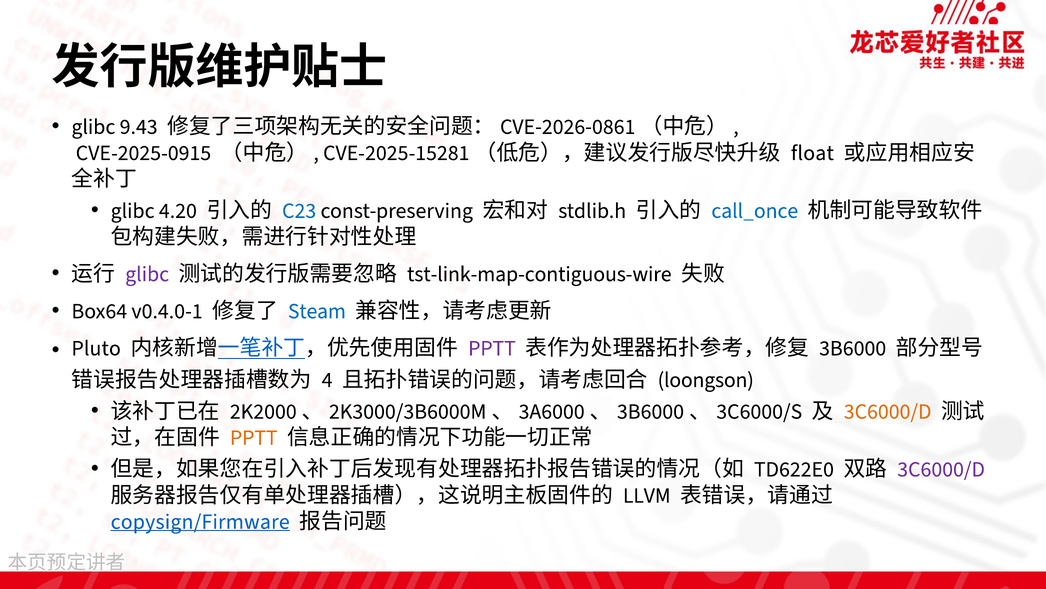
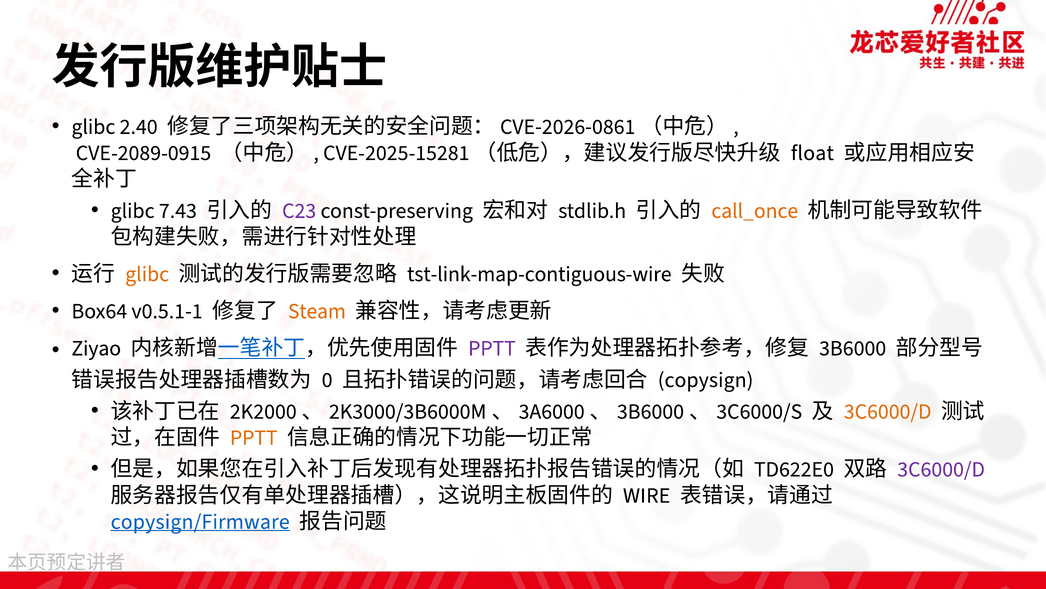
9.43: 9.43 -> 2.40
CVE-2025-0915: CVE-2025-0915 -> CVE-2089-0915
4.20: 4.20 -> 7.43
C23 colour: blue -> purple
call_once colour: blue -> orange
glibc at (147, 274) colour: purple -> orange
v0.4.0-1: v0.4.0-1 -> v0.5.1-1
Steam colour: blue -> orange
Pluto: Pluto -> Ziyao
4: 4 -> 0
loongson: loongson -> copysign
LLVM: LLVM -> WIRE
